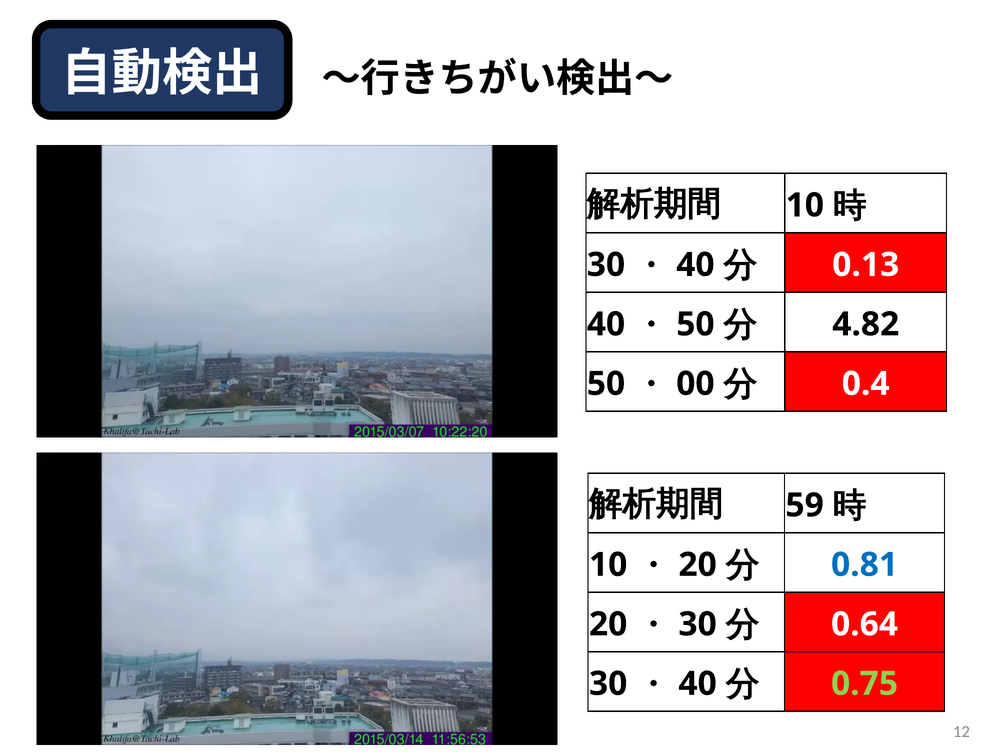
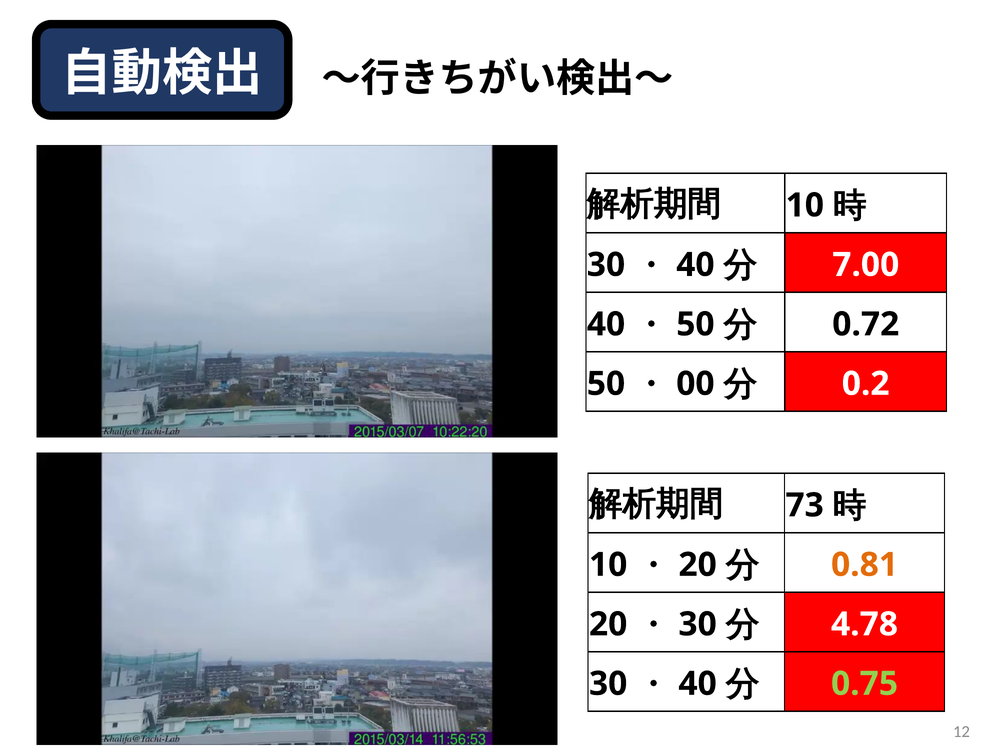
0.13: 0.13 -> 7.00
4.82: 4.82 -> 0.72
0.4: 0.4 -> 0.2
59: 59 -> 73
0.81 colour: blue -> orange
0.64: 0.64 -> 4.78
